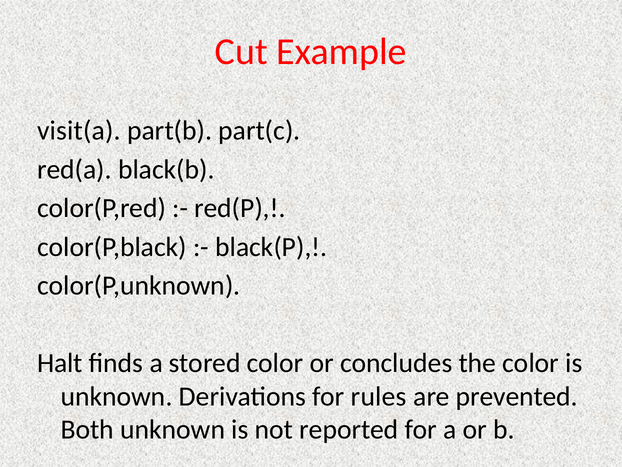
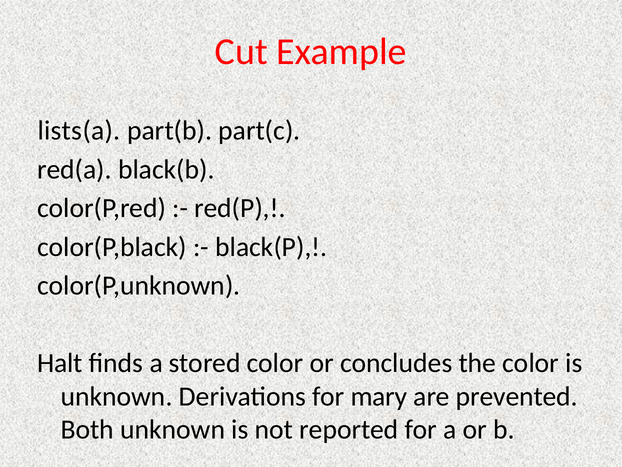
visit(a: visit(a -> lists(a
rules: rules -> mary
